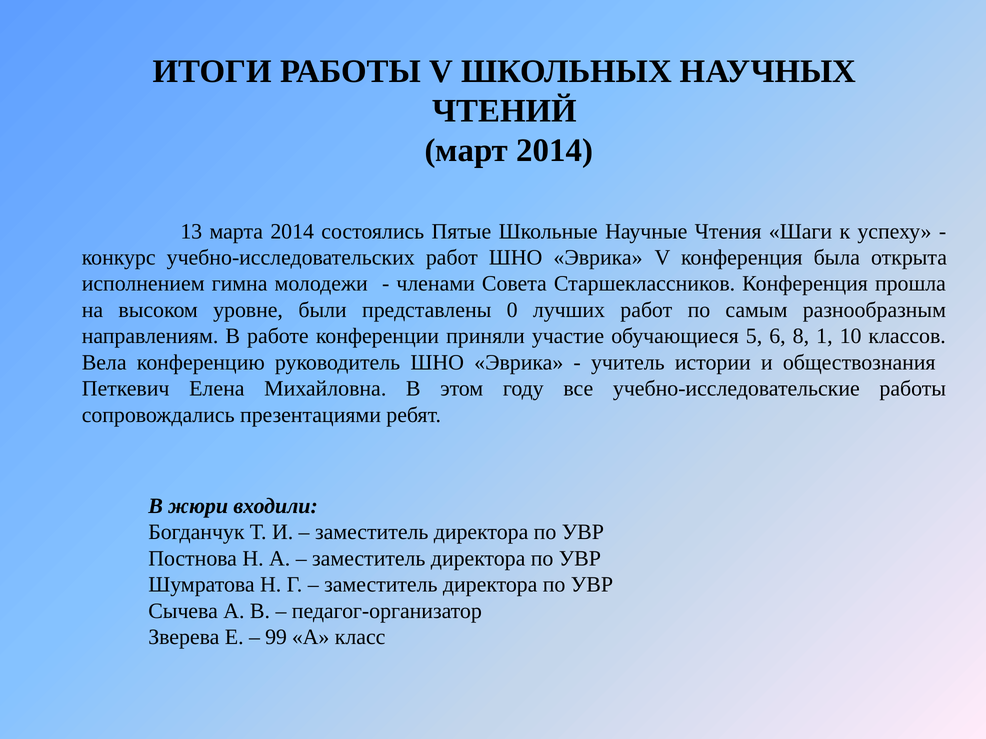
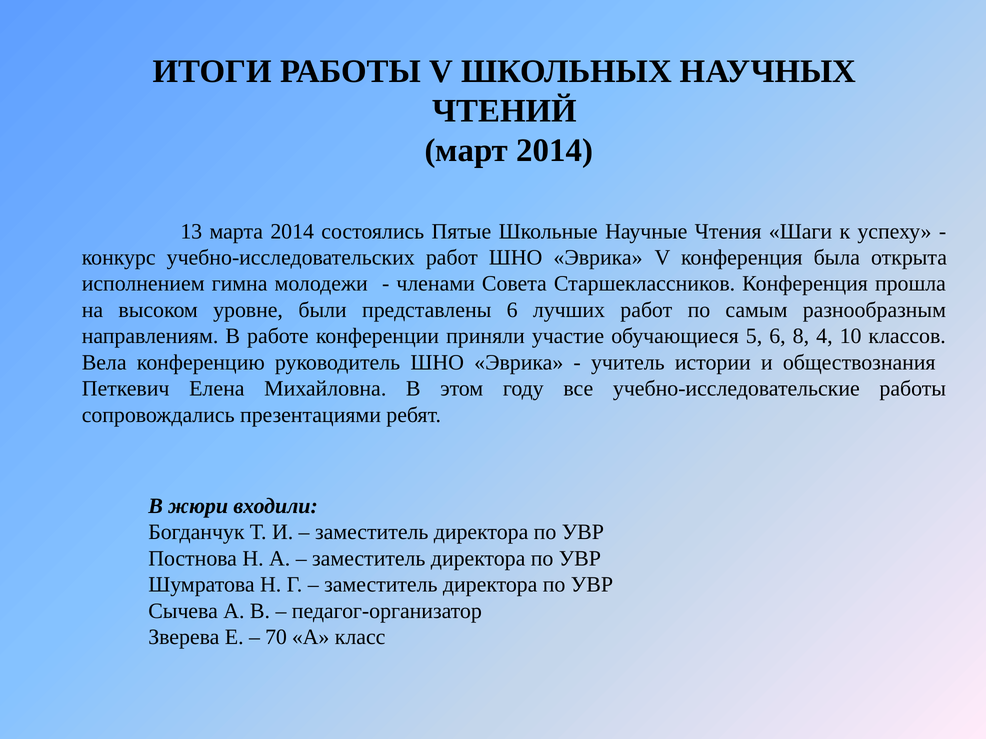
представлены 0: 0 -> 6
1: 1 -> 4
99: 99 -> 70
